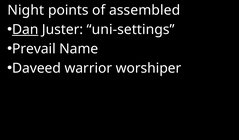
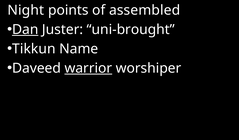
uni-settings: uni-settings -> uni-brought
Prevail: Prevail -> Tikkun
warrior underline: none -> present
